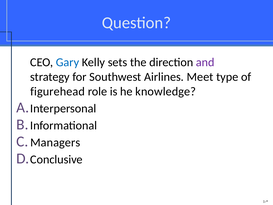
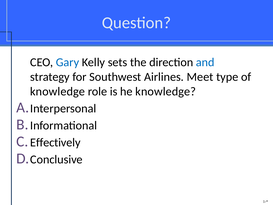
and colour: purple -> blue
figurehead at (58, 91): figurehead -> knowledge
Managers: Managers -> Effectively
